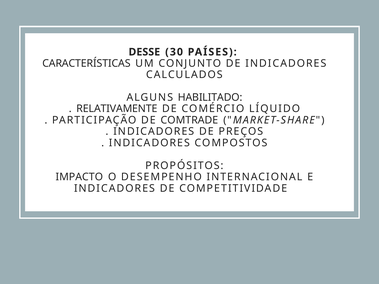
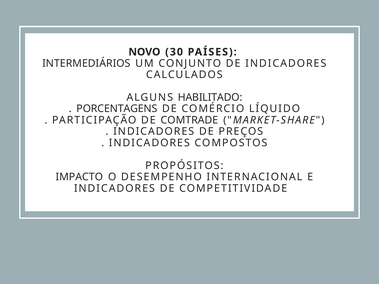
DESSE: DESSE -> NOVO
CARACTERÍSTICAS: CARACTERÍSTICAS -> INTERMEDIÁRIOS
RELATIVAMENTE: RELATIVAMENTE -> PORCENTAGENS
